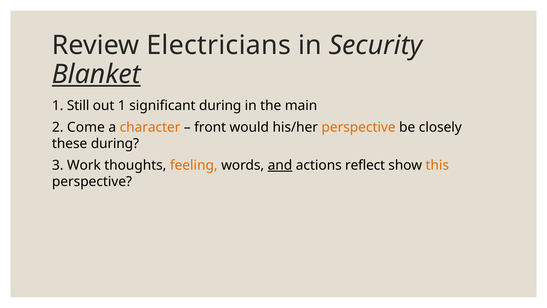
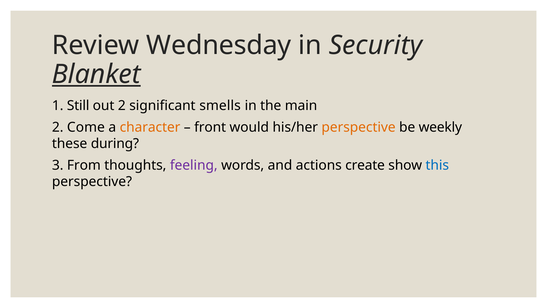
Electricians: Electricians -> Wednesday
out 1: 1 -> 2
significant during: during -> smells
closely: closely -> weekly
Work: Work -> From
feeling colour: orange -> purple
and underline: present -> none
reflect: reflect -> create
this colour: orange -> blue
